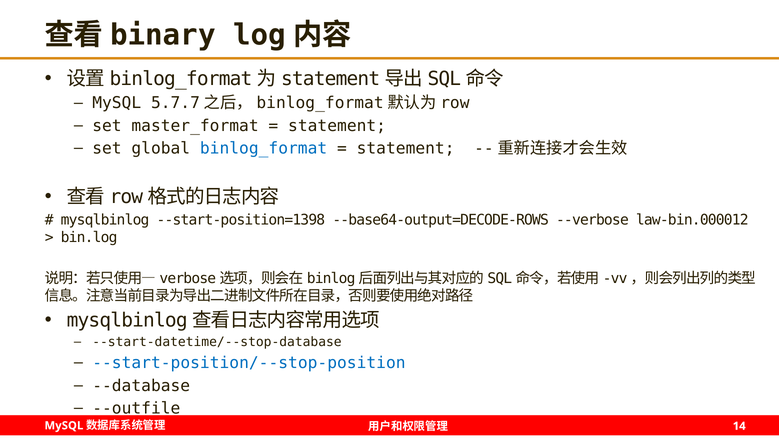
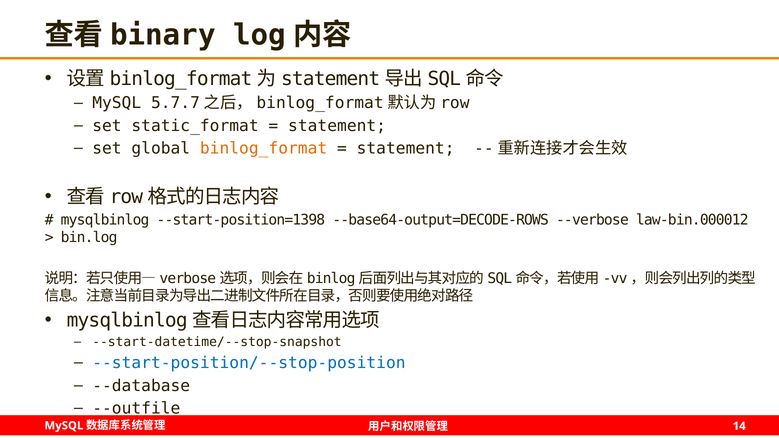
master_format: master_format -> static_format
binlog_format colour: blue -> orange
--start-datetime/--stop-database: --start-datetime/--stop-database -> --start-datetime/--stop-snapshot
